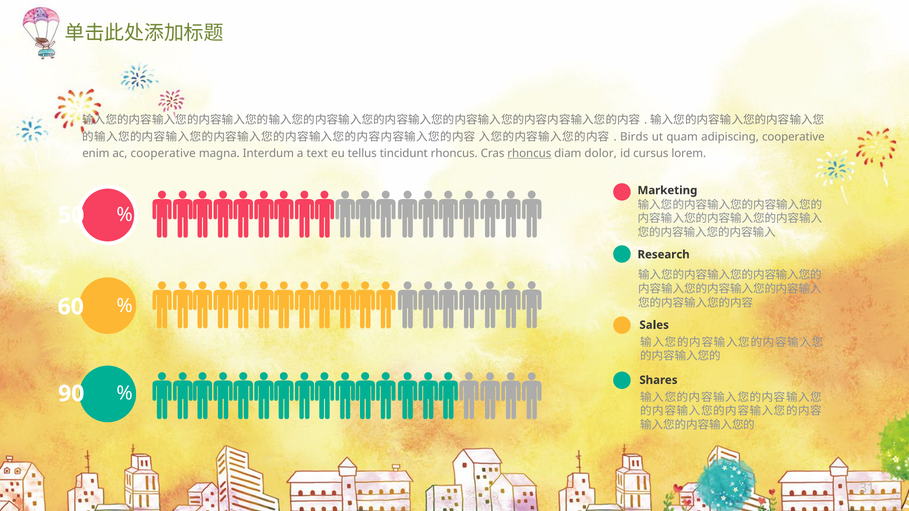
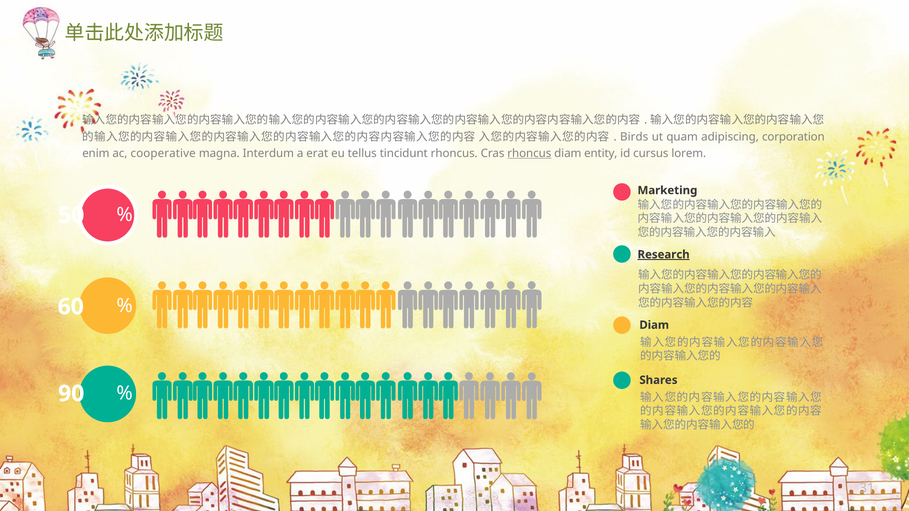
adipiscing cooperative: cooperative -> corporation
text: text -> erat
dolor: dolor -> entity
Research underline: none -> present
Sales at (654, 325): Sales -> Diam
